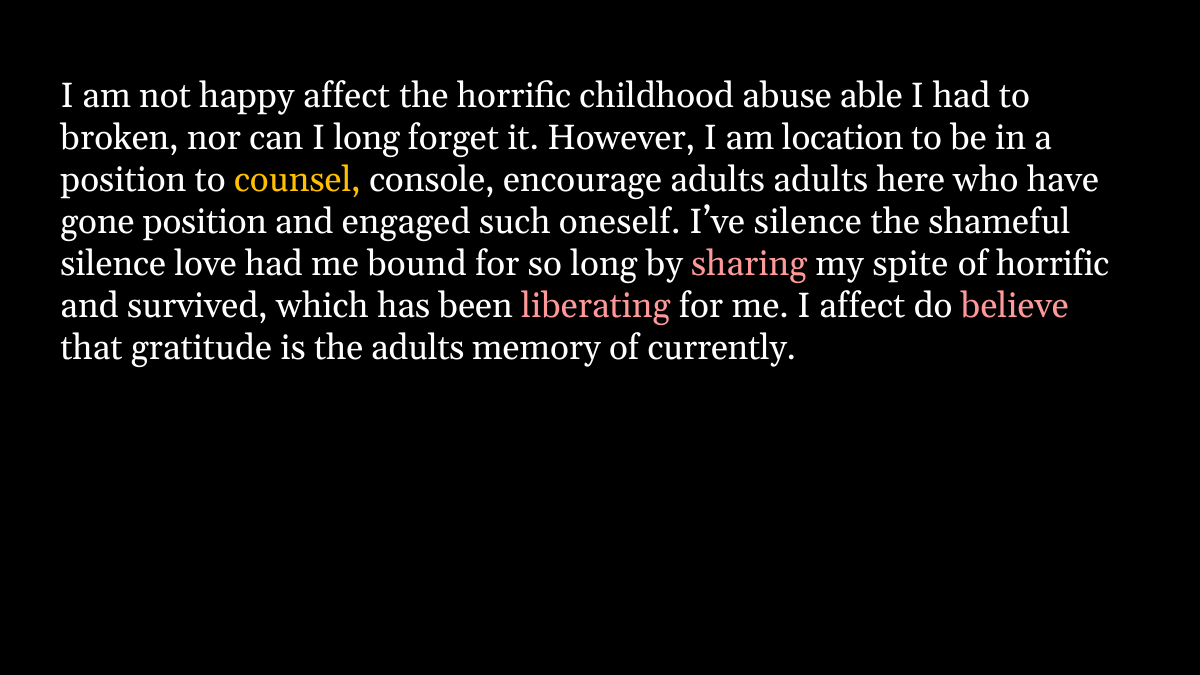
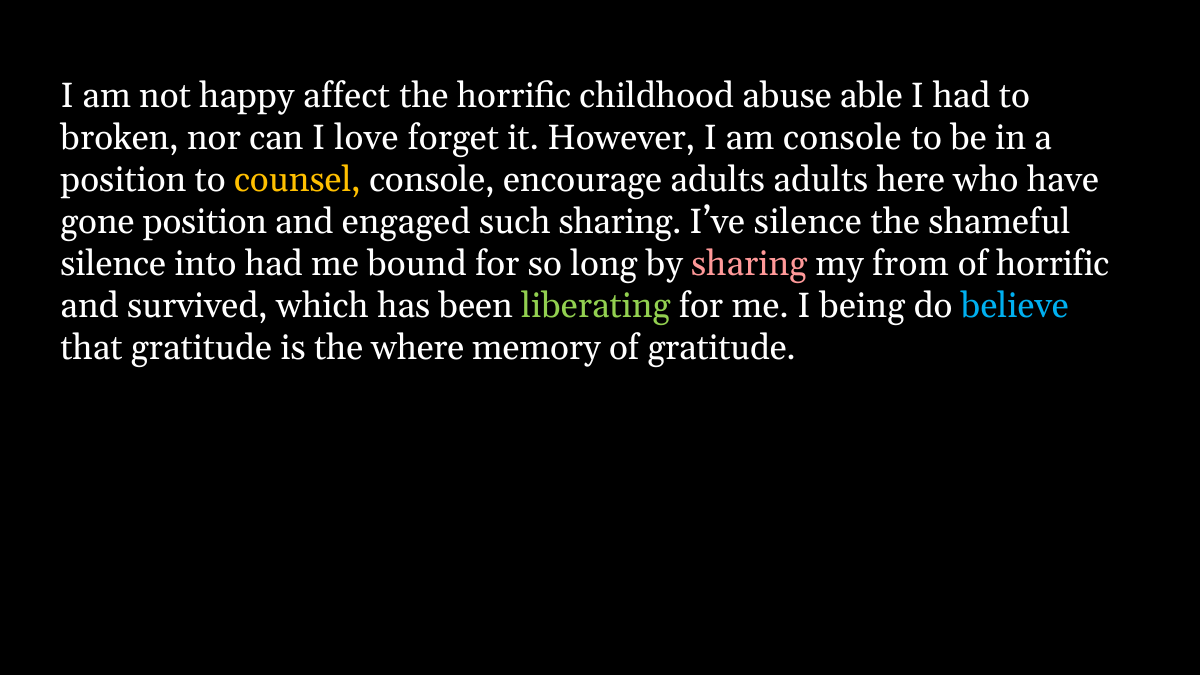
I long: long -> love
am location: location -> console
such oneself: oneself -> sharing
love: love -> into
spite: spite -> from
liberating colour: pink -> light green
I affect: affect -> being
believe colour: pink -> light blue
the adults: adults -> where
of currently: currently -> gratitude
